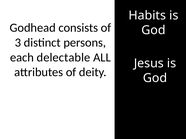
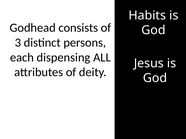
delectable: delectable -> dispensing
